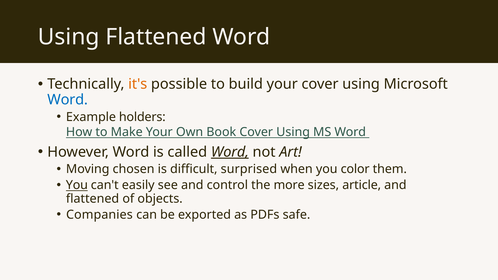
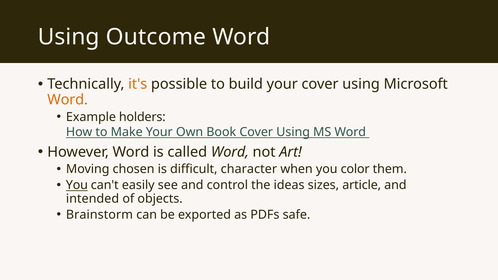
Using Flattened: Flattened -> Outcome
Word at (68, 100) colour: blue -> orange
Word at (230, 152) underline: present -> none
surprised: surprised -> character
more: more -> ideas
flattened at (93, 199): flattened -> intended
Companies: Companies -> Brainstorm
